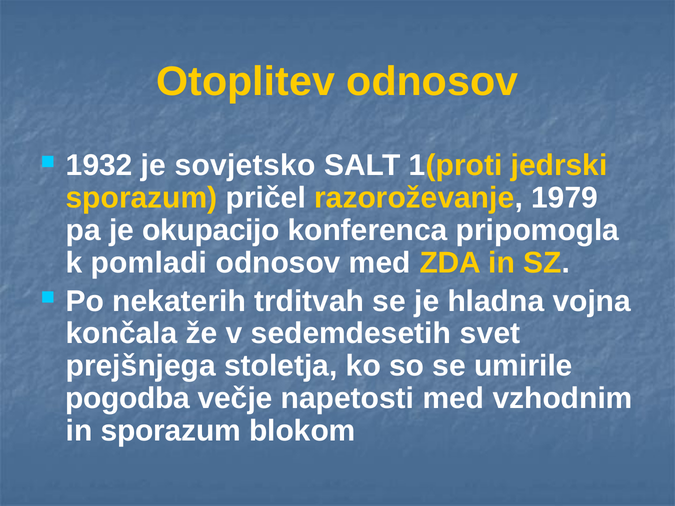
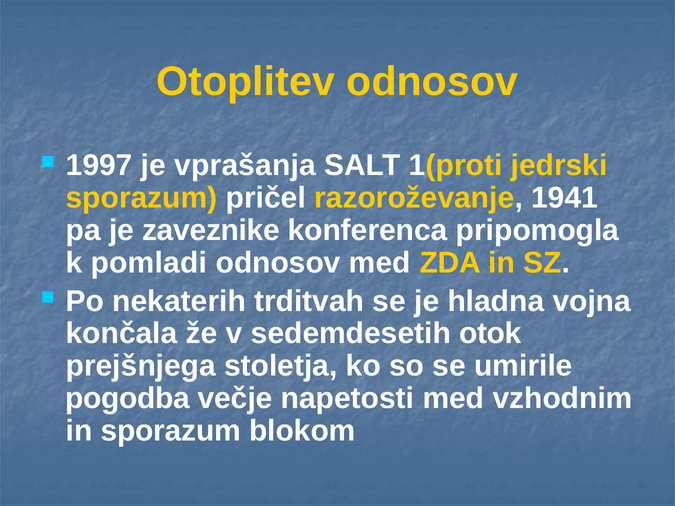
1932: 1932 -> 1997
sovjetsko: sovjetsko -> vprašanja
1979: 1979 -> 1941
okupacijo: okupacijo -> zaveznike
svet: svet -> otok
